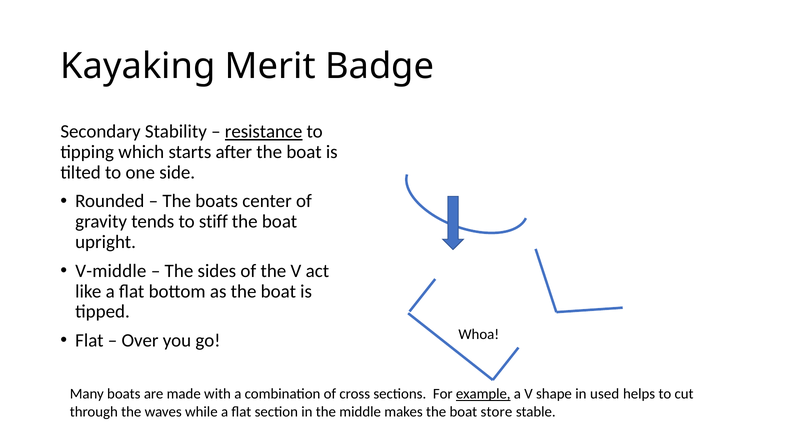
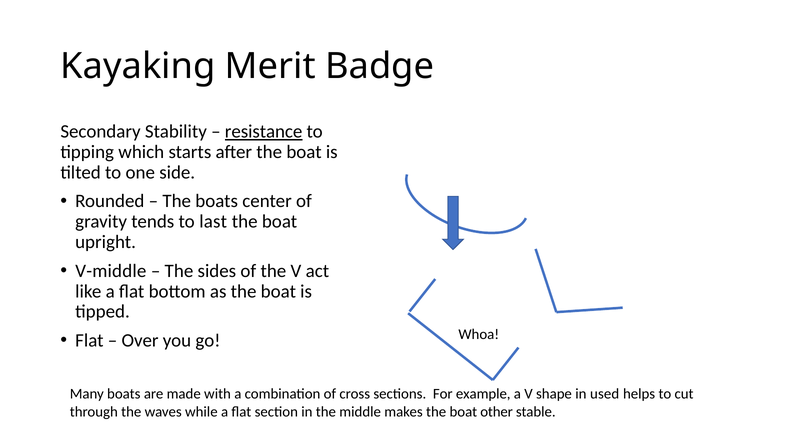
stiff: stiff -> last
example underline: present -> none
store: store -> other
